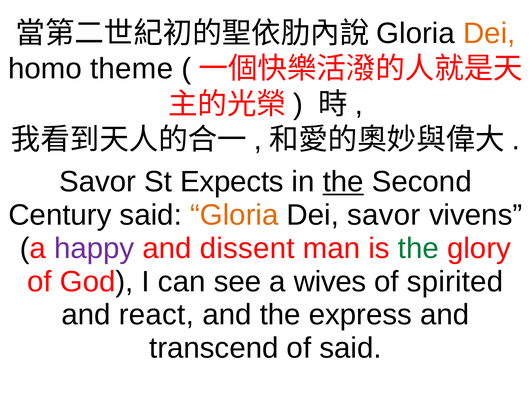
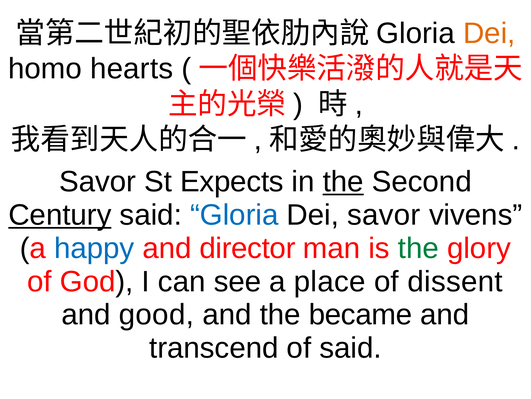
theme: theme -> hearts
Century underline: none -> present
Gloria at (234, 215) colour: orange -> blue
happy colour: purple -> blue
dissent: dissent -> director
wives: wives -> place
spirited: spirited -> dissent
react: react -> good
express: express -> became
